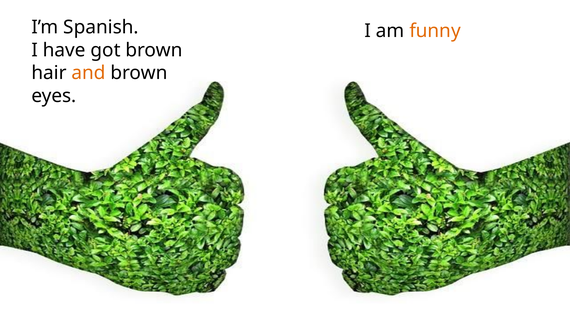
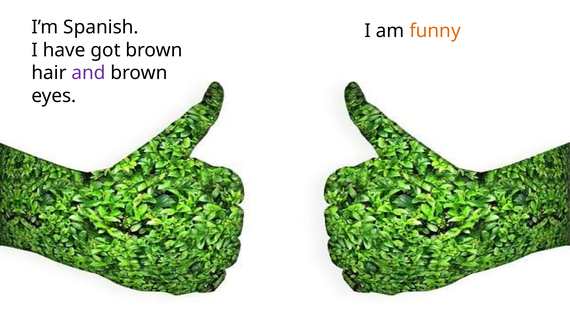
and colour: orange -> purple
